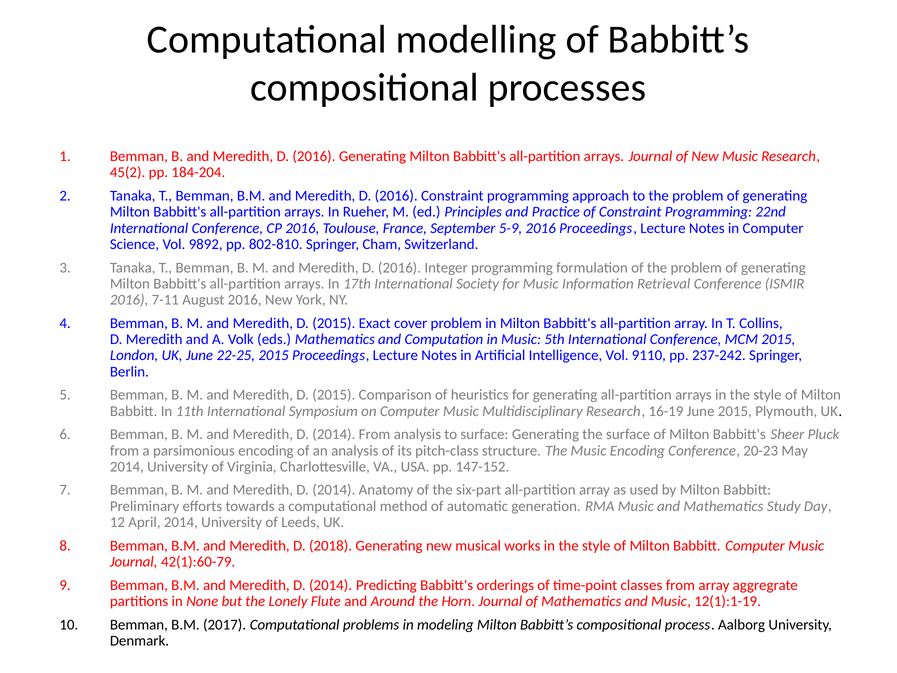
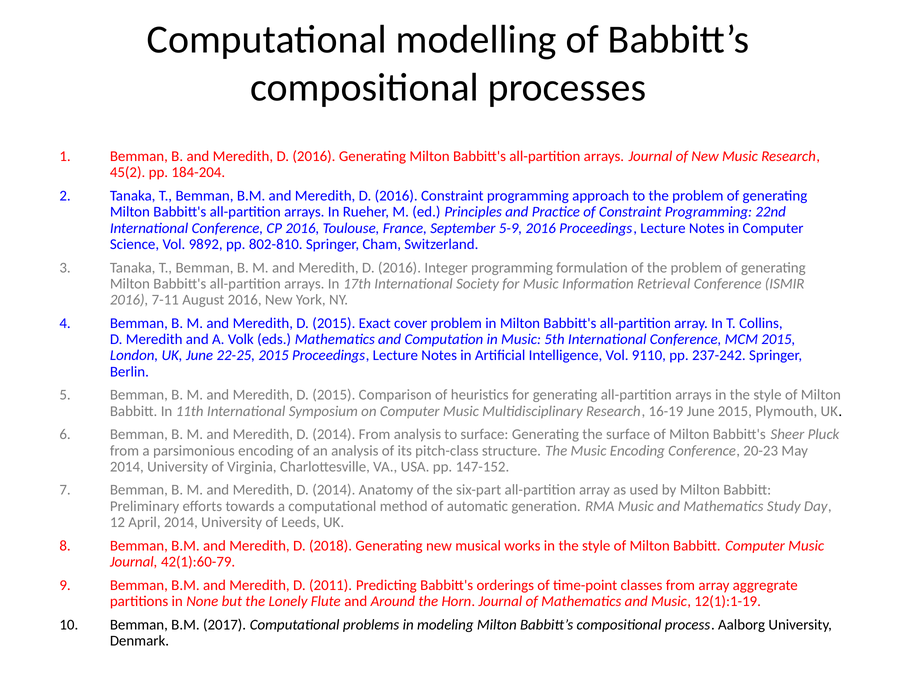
2014 at (331, 585): 2014 -> 2011
